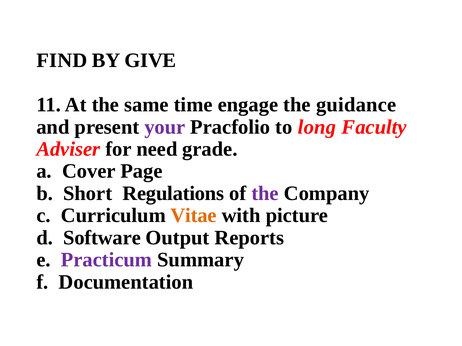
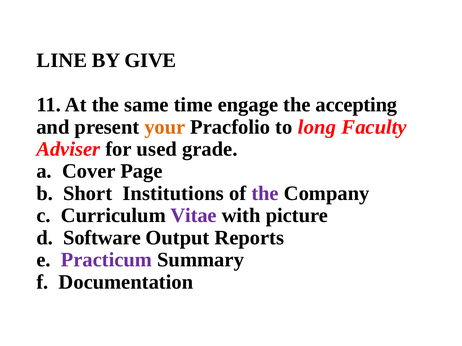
FIND: FIND -> LINE
guidance: guidance -> accepting
your colour: purple -> orange
need: need -> used
Regulations: Regulations -> Institutions
Vitae colour: orange -> purple
